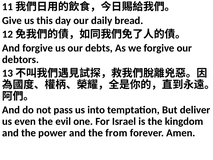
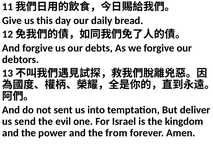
pass: pass -> sent
even: even -> send
